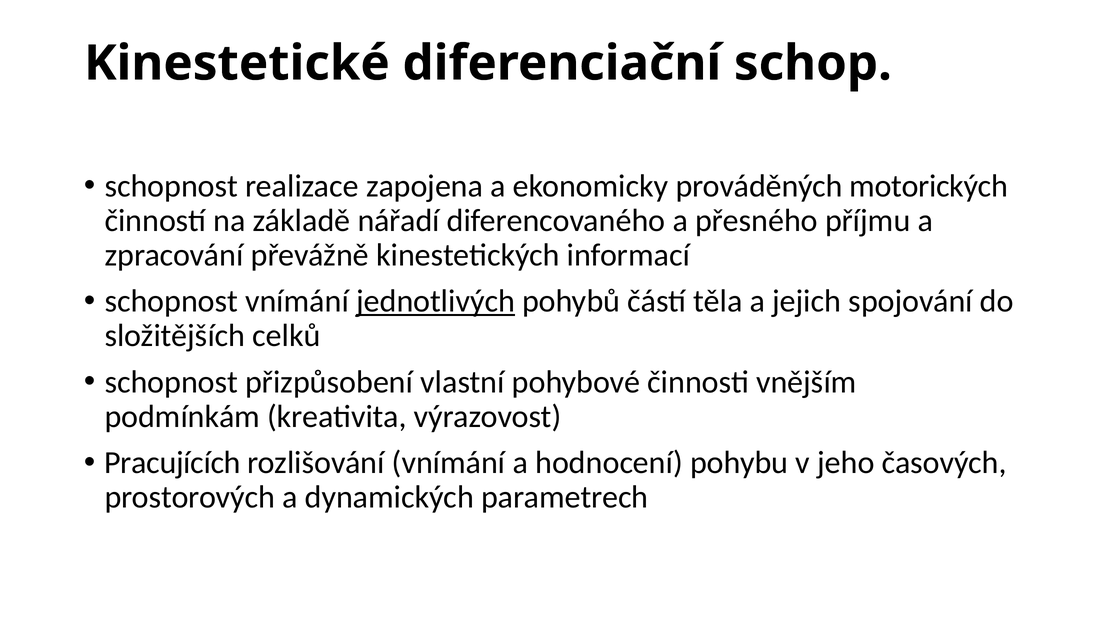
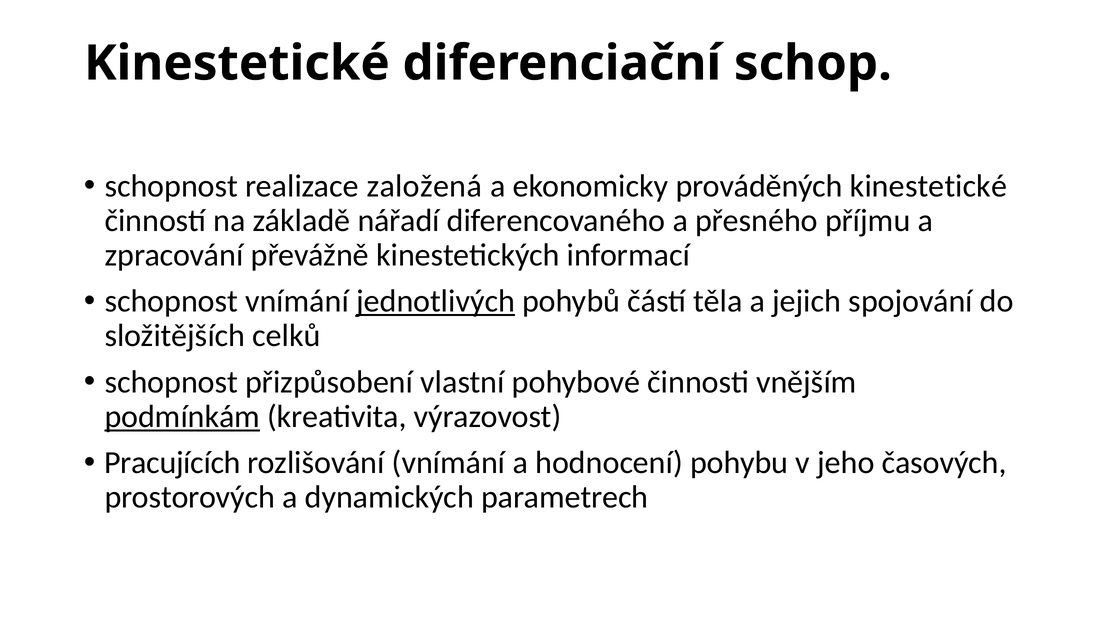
zapojena: zapojena -> založená
prováděných motorických: motorických -> kinestetické
podmínkám underline: none -> present
